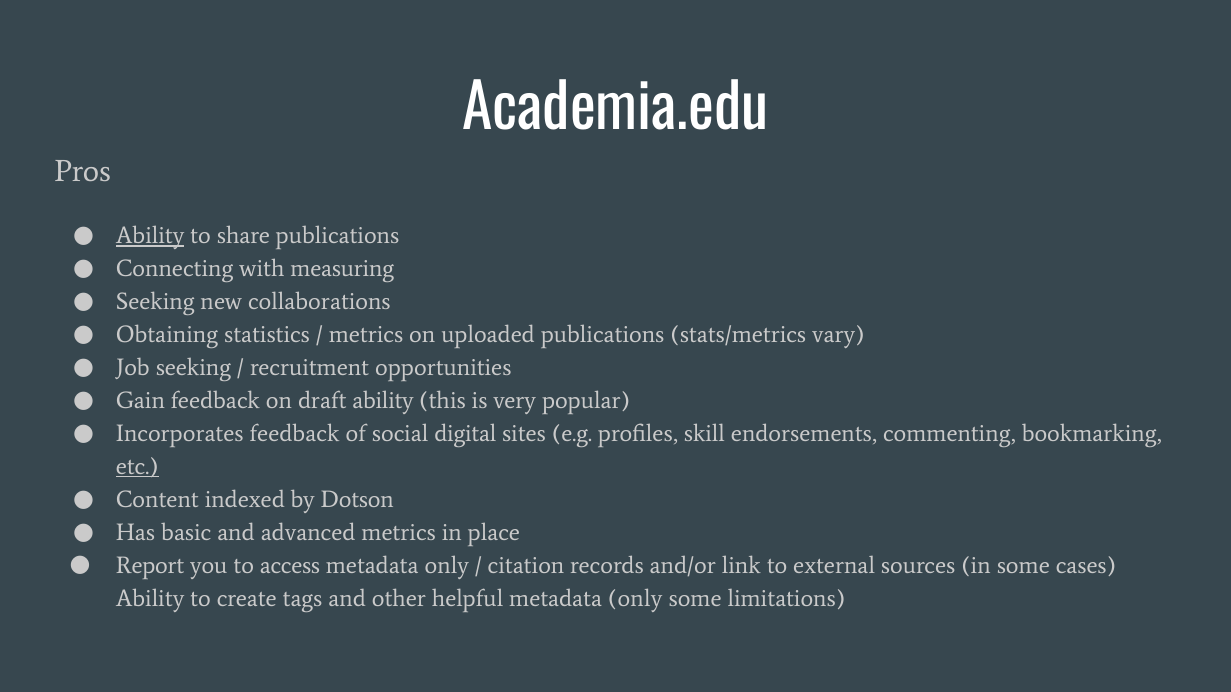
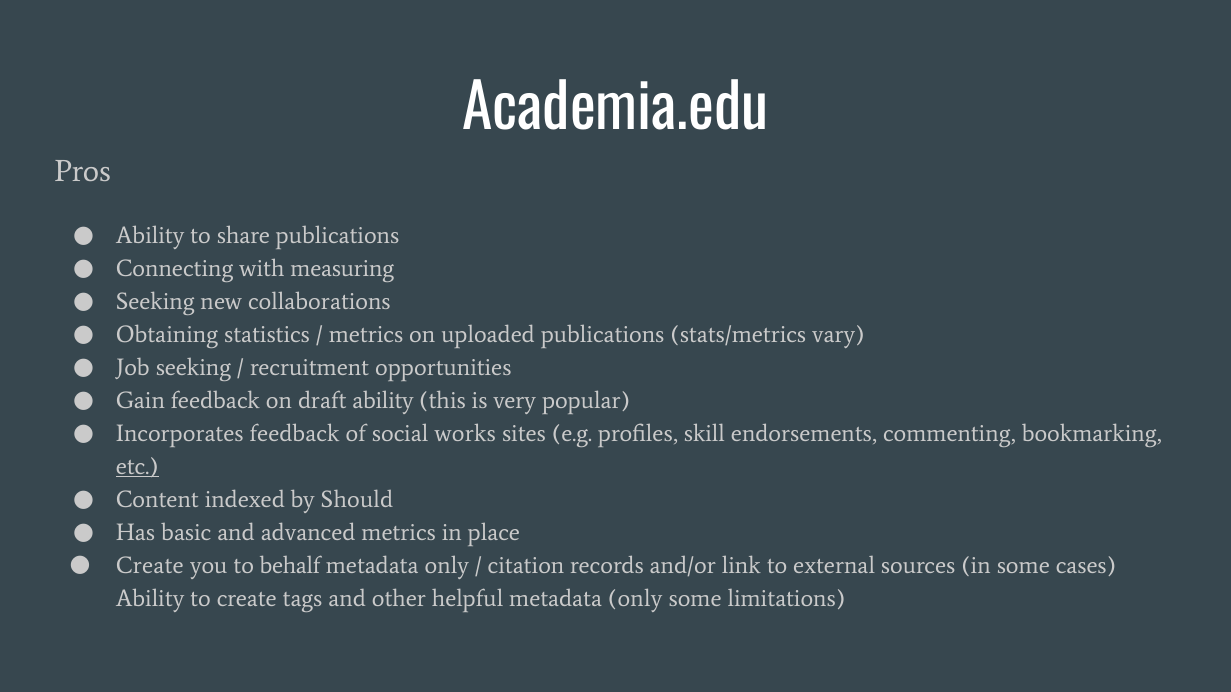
Ability at (150, 236) underline: present -> none
digital: digital -> works
Dotson: Dotson -> Should
Report at (150, 566): Report -> Create
access: access -> behalf
